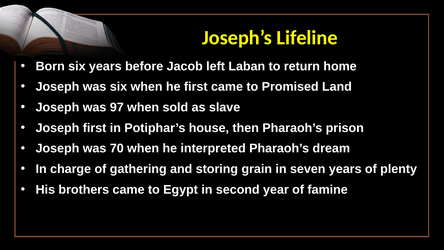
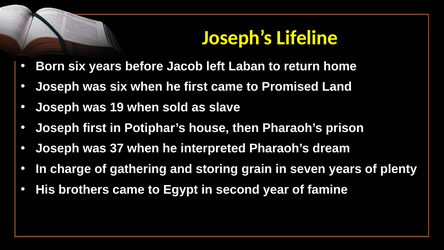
97: 97 -> 19
70: 70 -> 37
